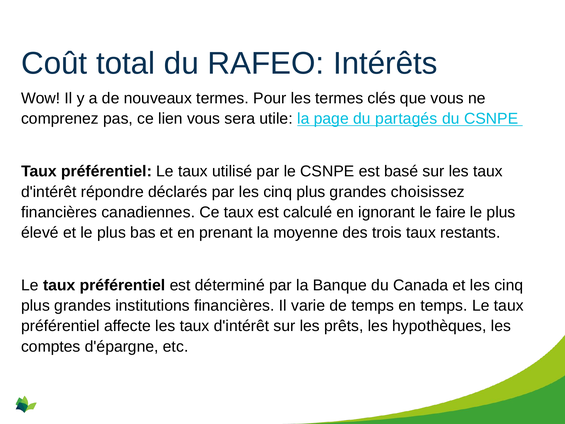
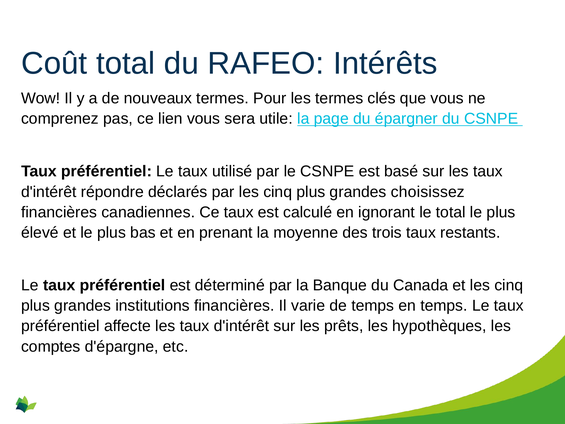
partagés: partagés -> épargner
le faire: faire -> total
